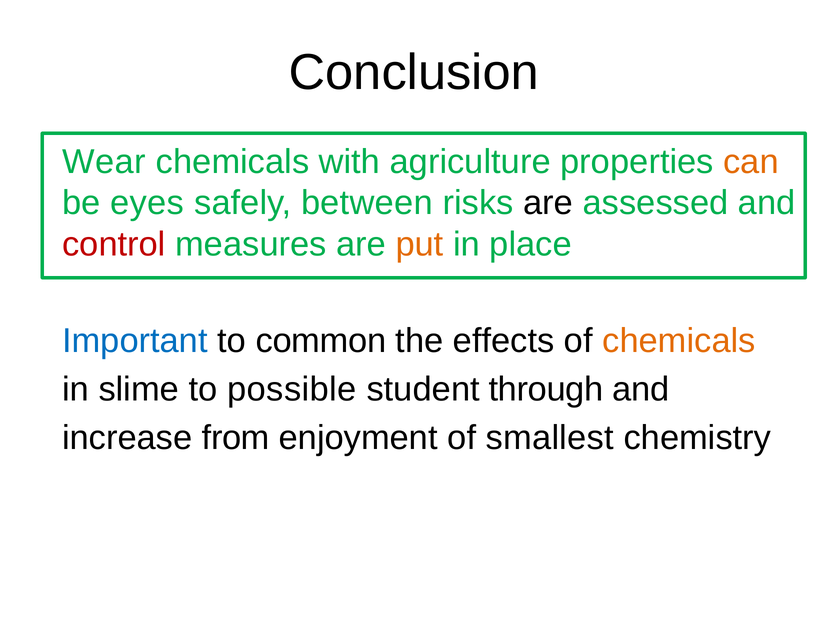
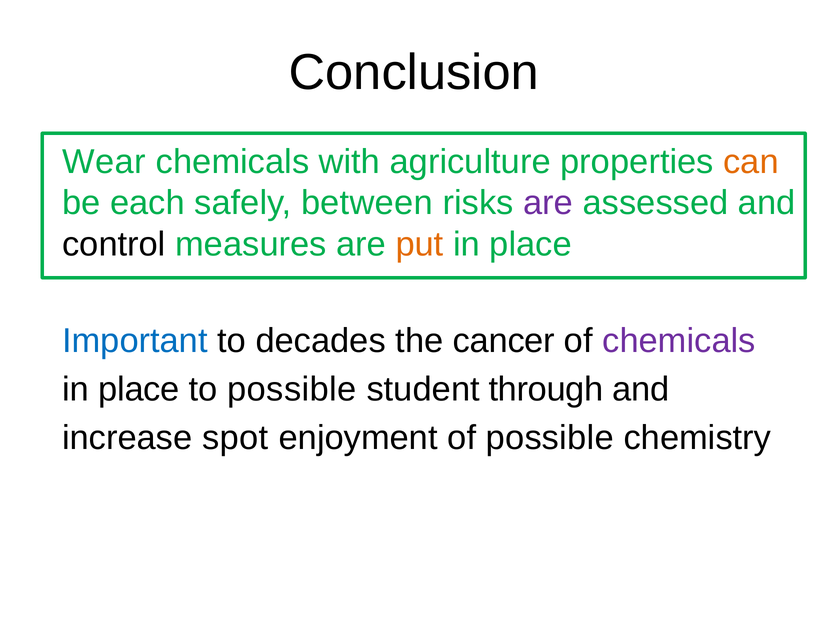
eyes: eyes -> each
are at (548, 203) colour: black -> purple
control colour: red -> black
common: common -> decades
effects: effects -> cancer
chemicals at (679, 341) colour: orange -> purple
slime at (139, 389): slime -> place
from: from -> spot
of smallest: smallest -> possible
